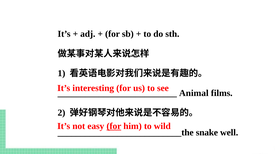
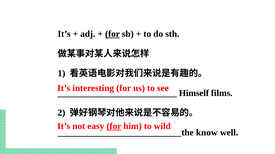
for at (112, 34) underline: none -> present
Animal: Animal -> Himself
snake: snake -> know
